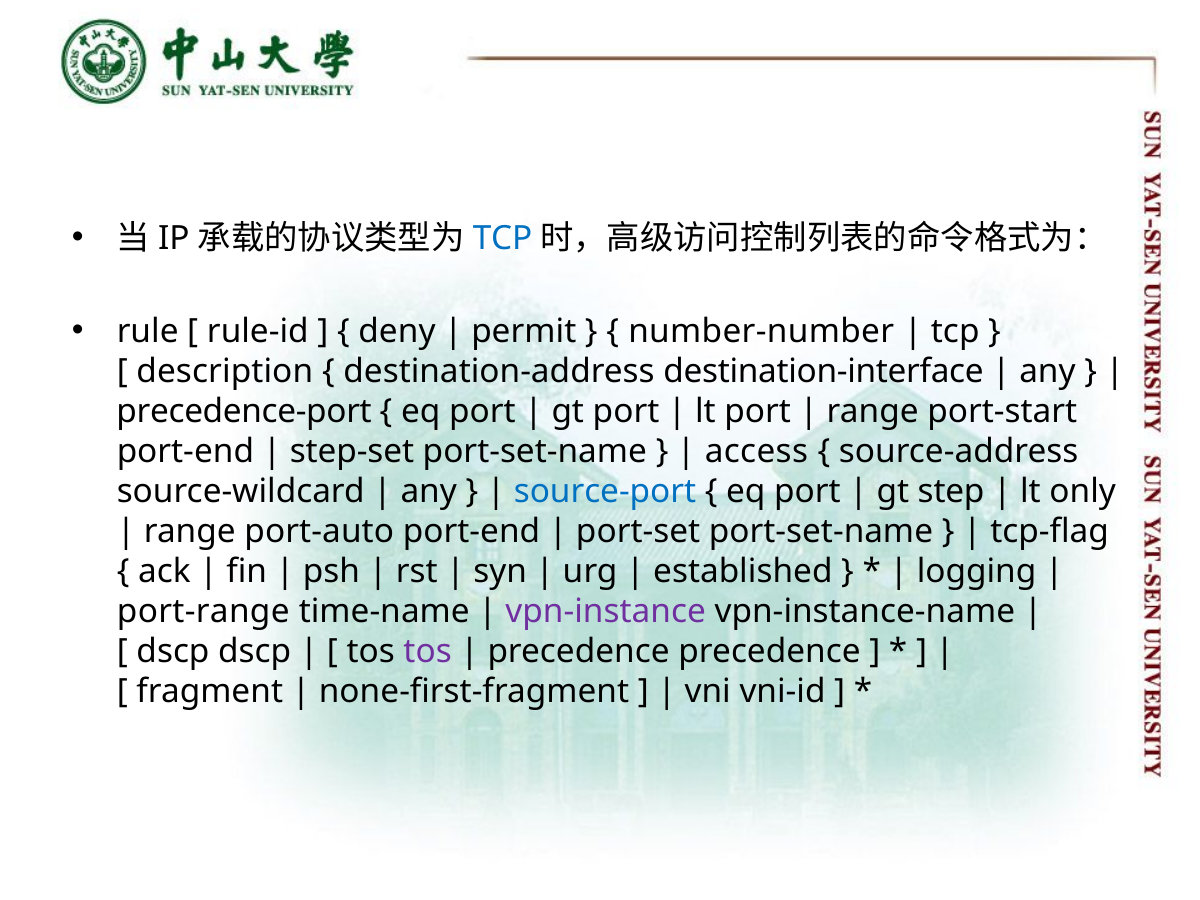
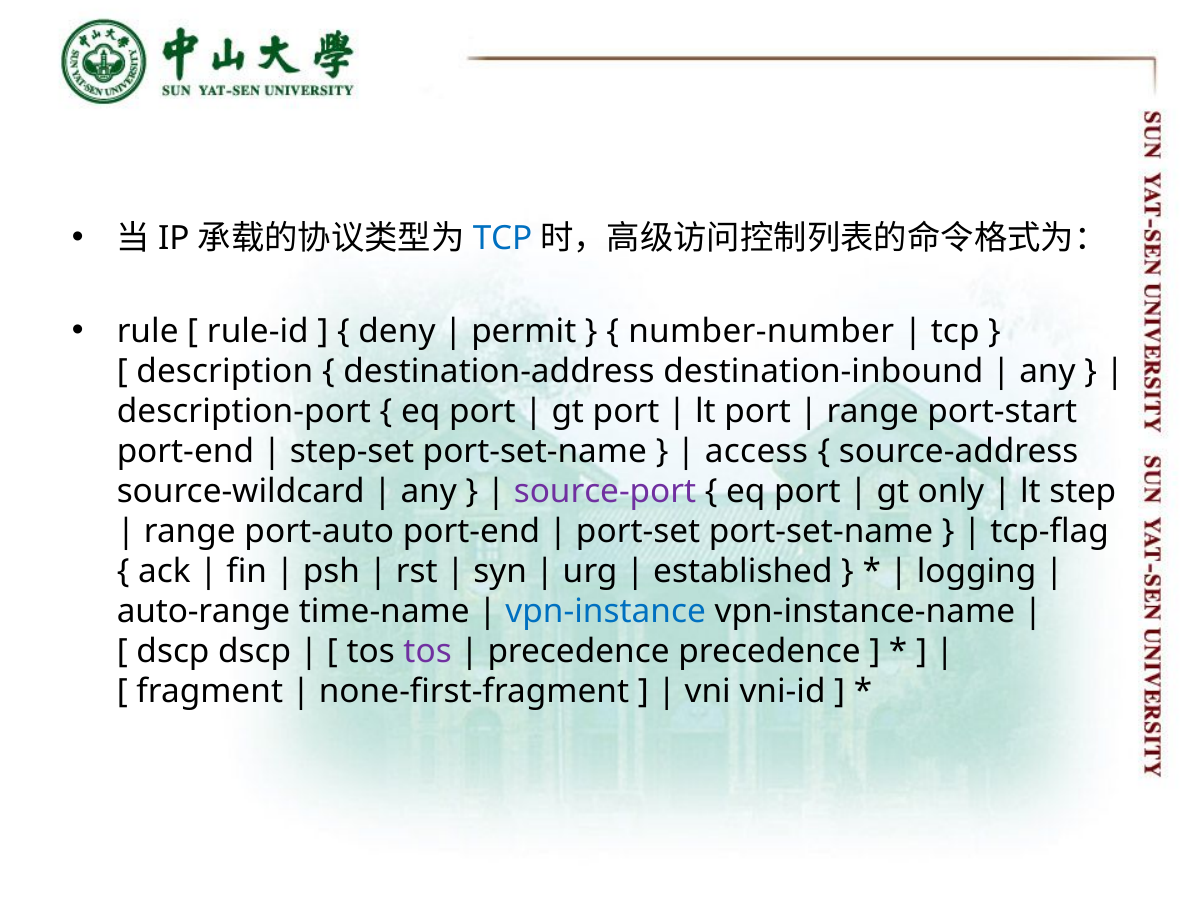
destination-interface: destination-interface -> destination-inbound
precedence-port: precedence-port -> description-port
source-port colour: blue -> purple
step: step -> only
only: only -> step
port-range: port-range -> auto-range
vpn-instance colour: purple -> blue
